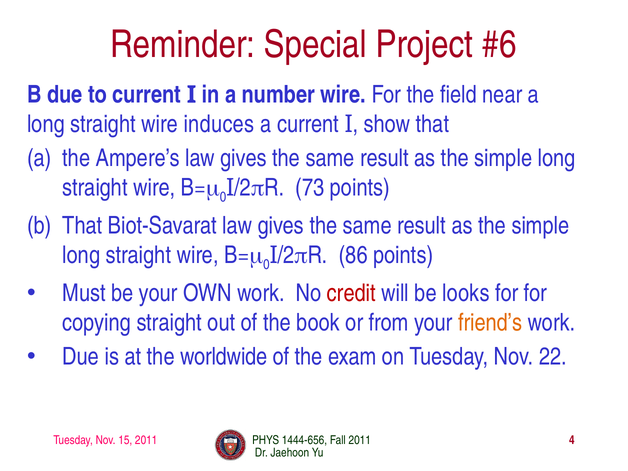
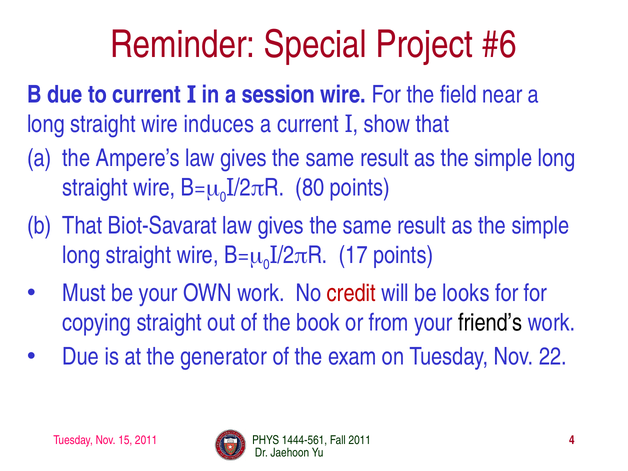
number: number -> session
73: 73 -> 80
86: 86 -> 17
friend’s colour: orange -> black
worldwide: worldwide -> generator
1444-656: 1444-656 -> 1444-561
